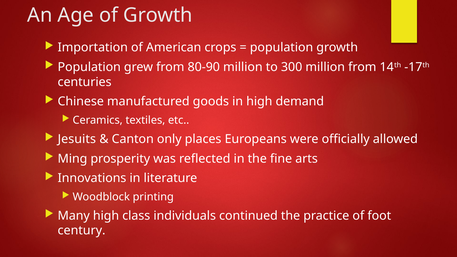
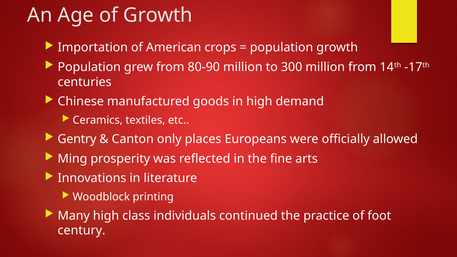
Jesuits: Jesuits -> Gentry
